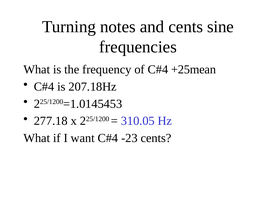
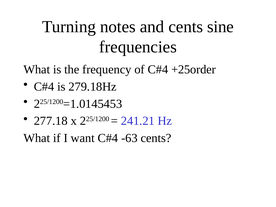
+25mean: +25mean -> +25order
207.18Hz: 207.18Hz -> 279.18Hz
310.05: 310.05 -> 241.21
-23: -23 -> -63
